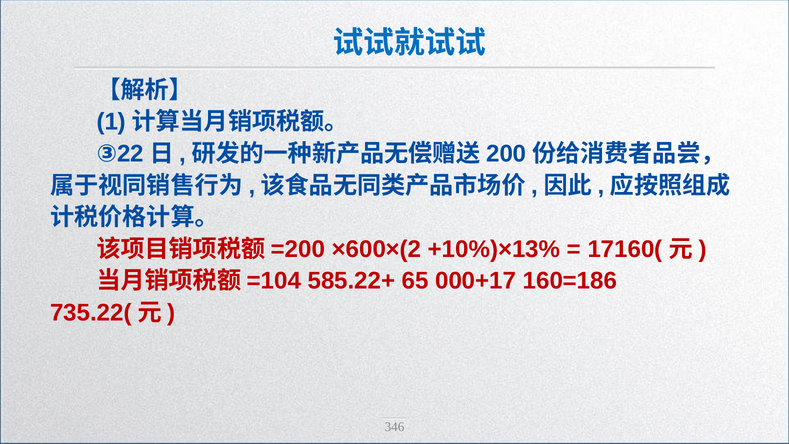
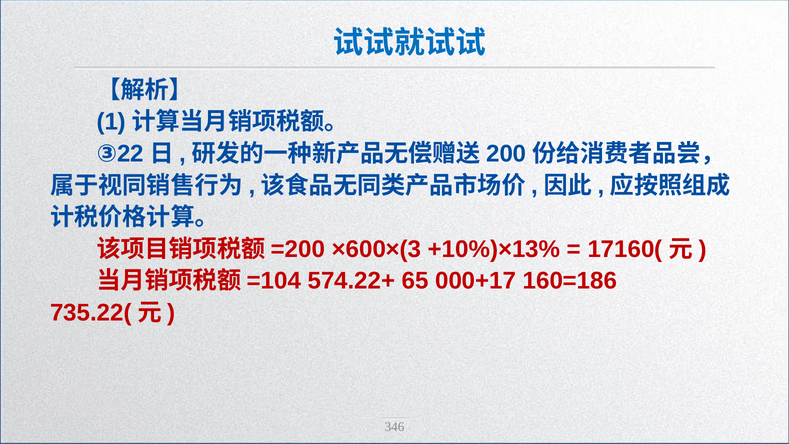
×600×(2: ×600×(2 -> ×600×(3
585.22+: 585.22+ -> 574.22+
